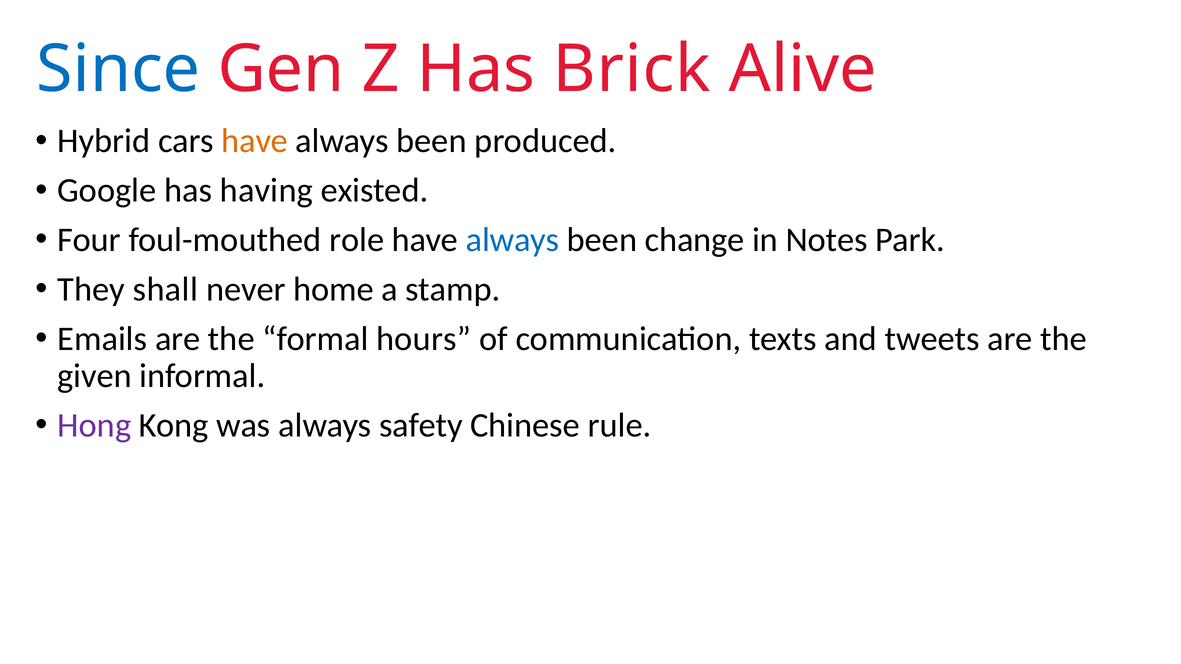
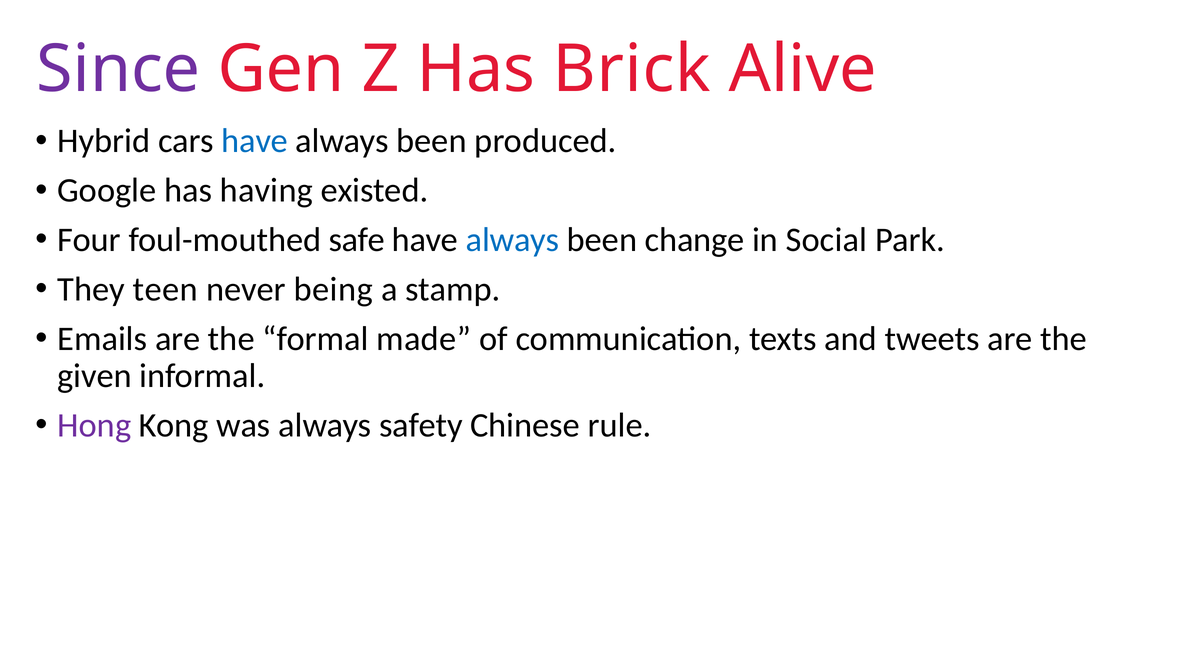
Since colour: blue -> purple
have at (255, 141) colour: orange -> blue
role: role -> safe
Notes: Notes -> Social
shall: shall -> teen
home: home -> being
hours: hours -> made
